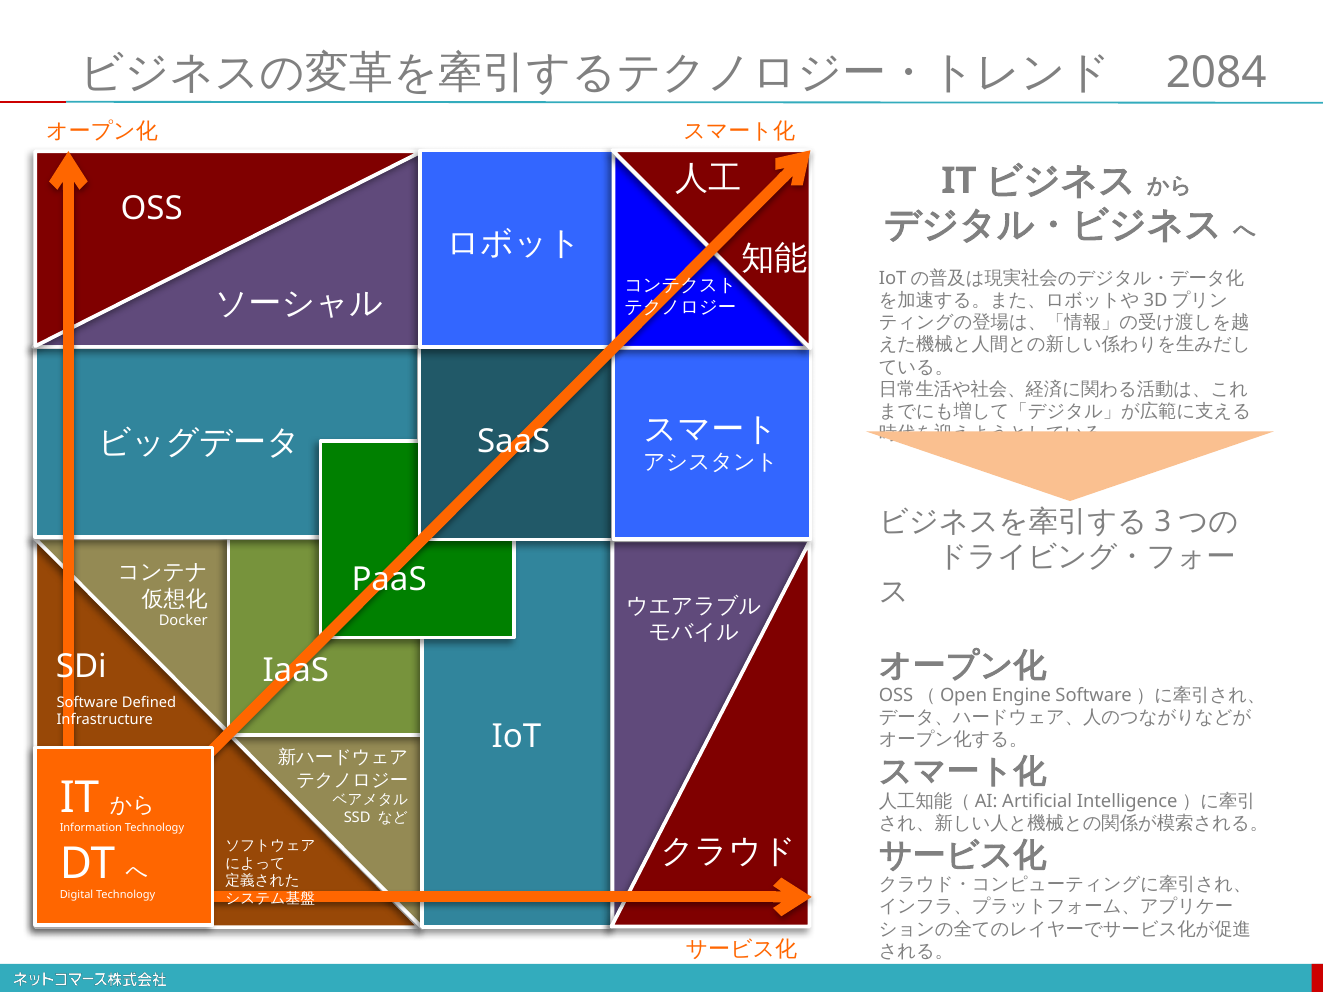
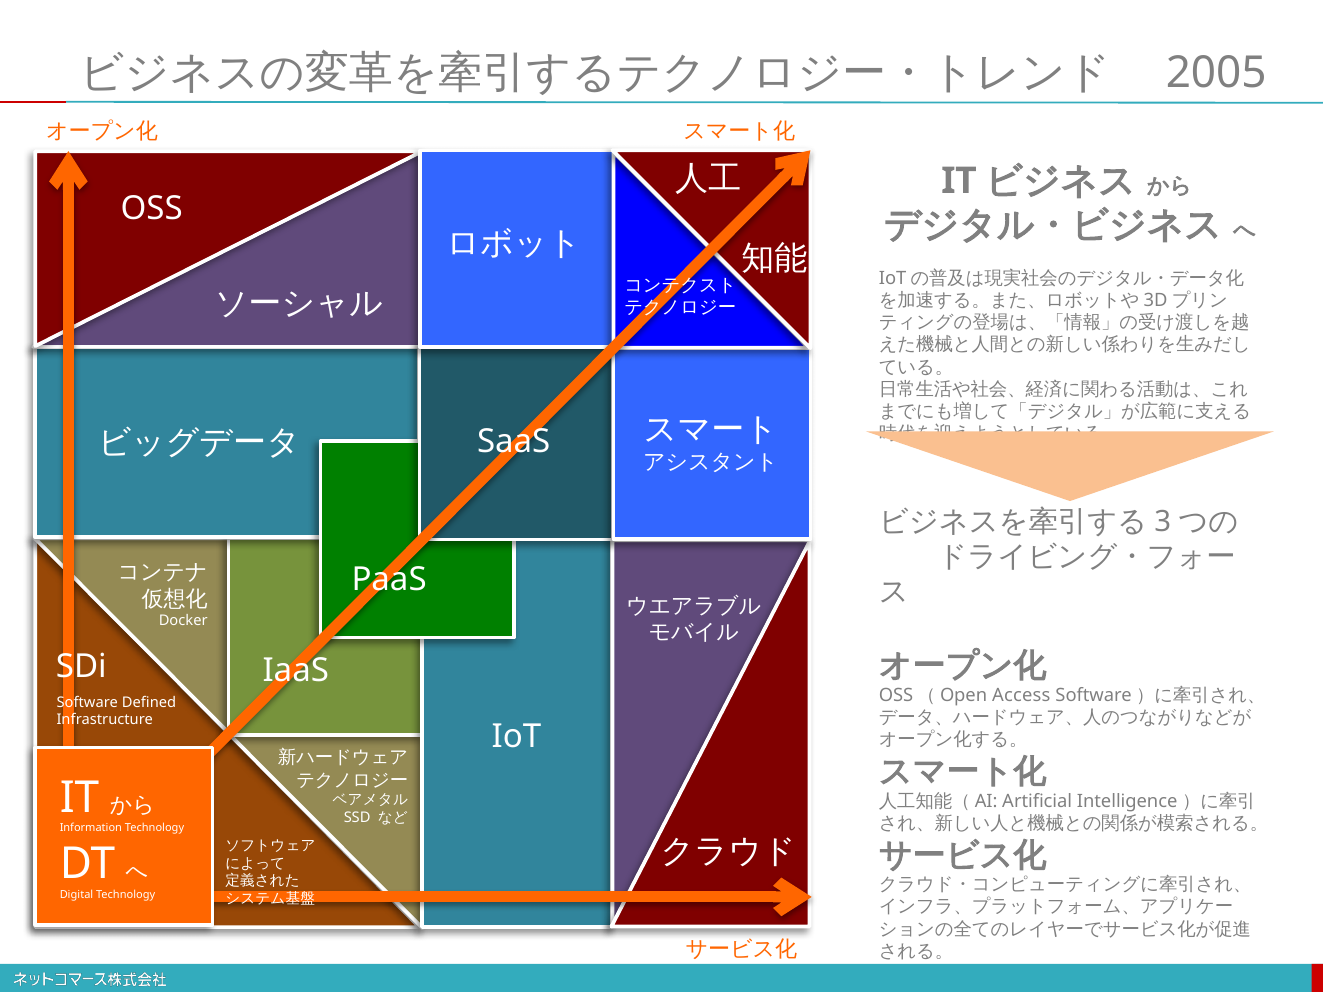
2084: 2084 -> 2005
Engine: Engine -> Access
